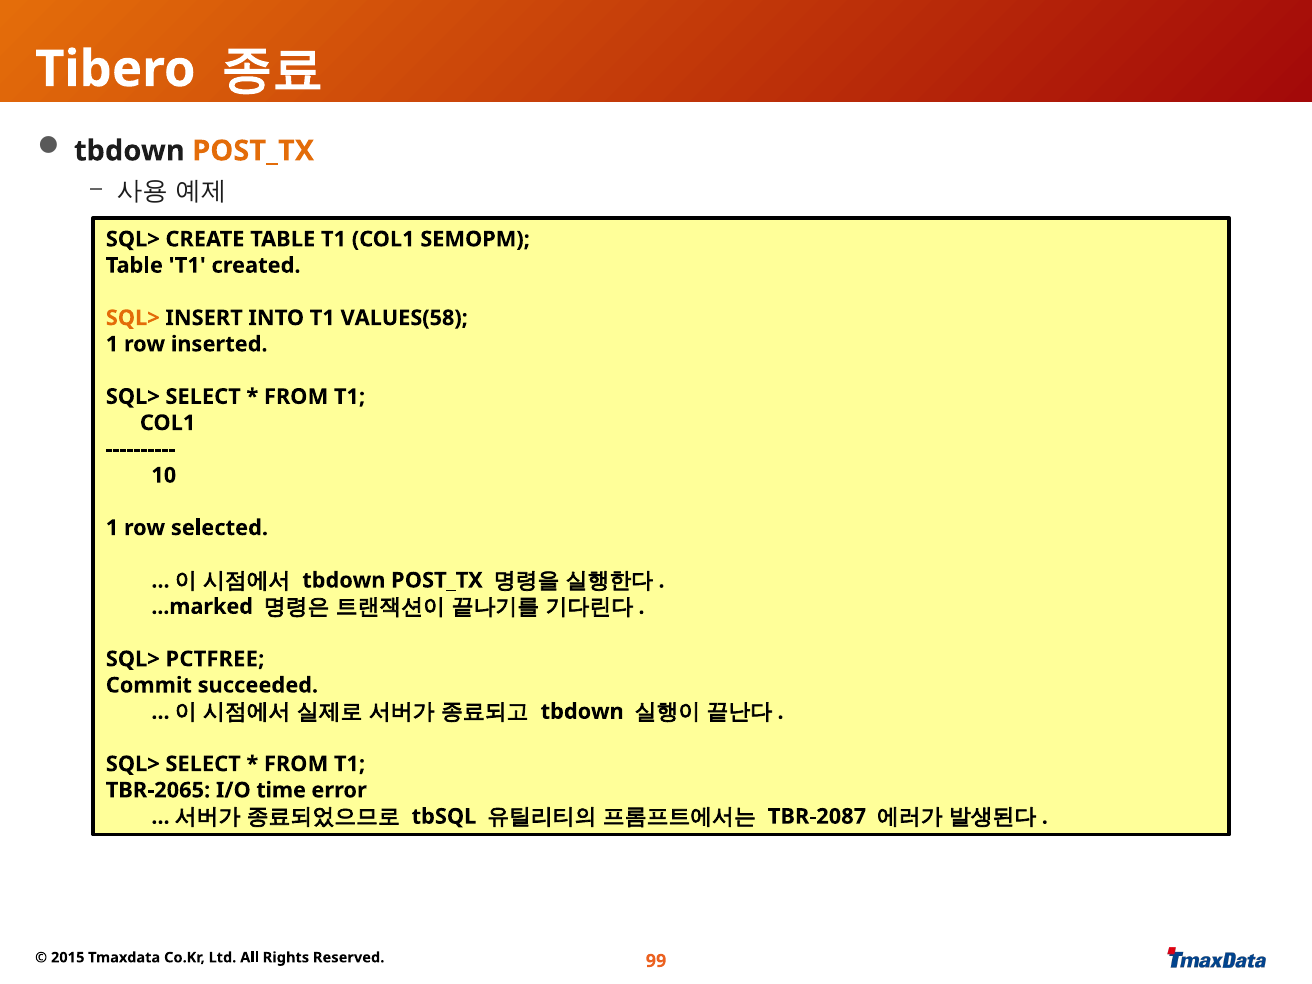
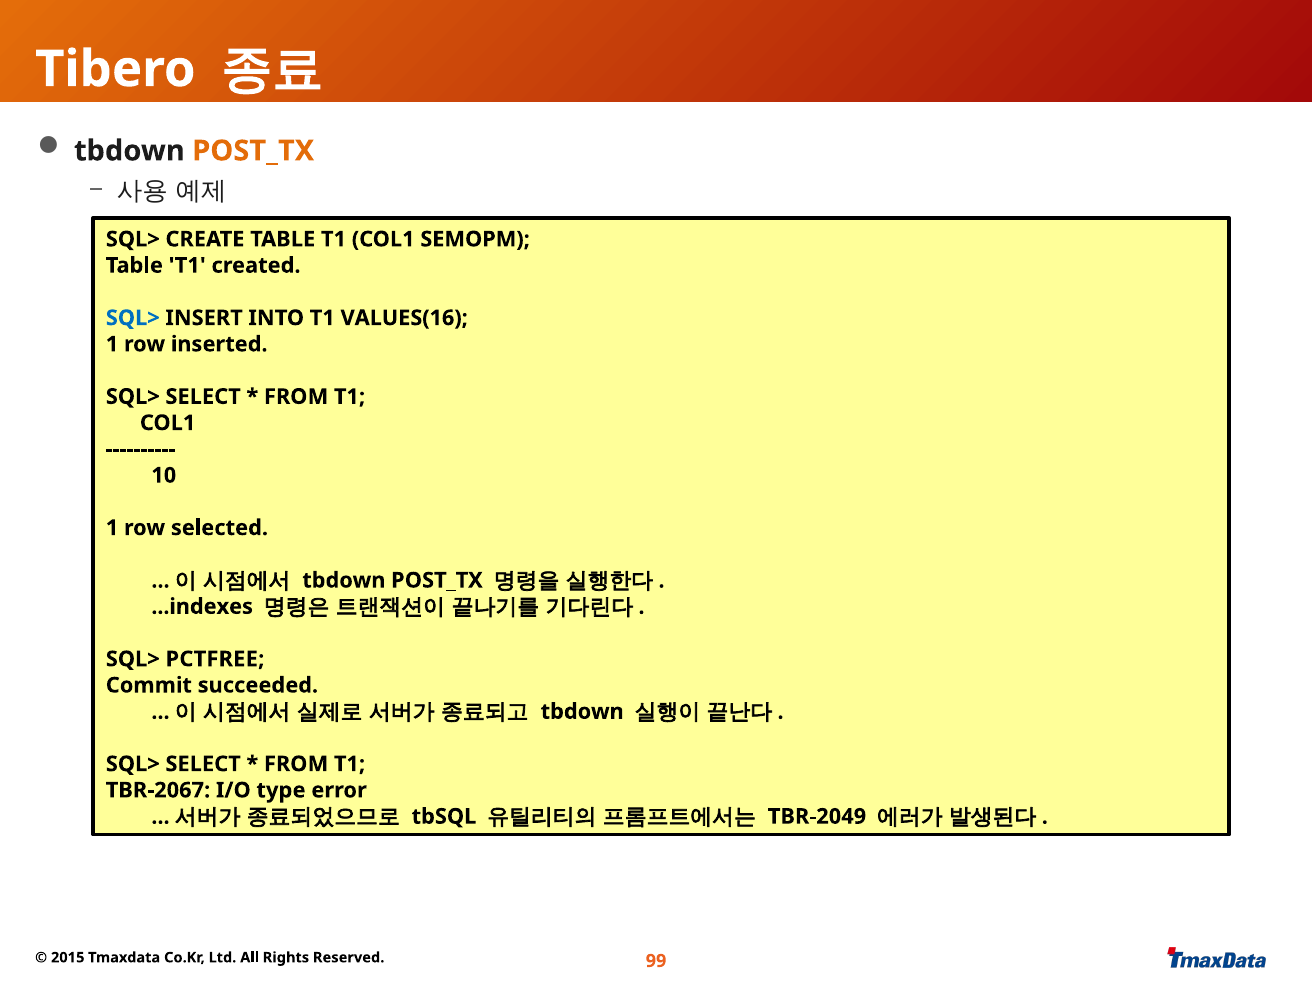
SQL> at (133, 318) colour: orange -> blue
VALUES(58: VALUES(58 -> VALUES(16
...marked: ...marked -> ...indexes
TBR-2065: TBR-2065 -> TBR-2067
time: time -> type
TBR-2087: TBR-2087 -> TBR-2049
